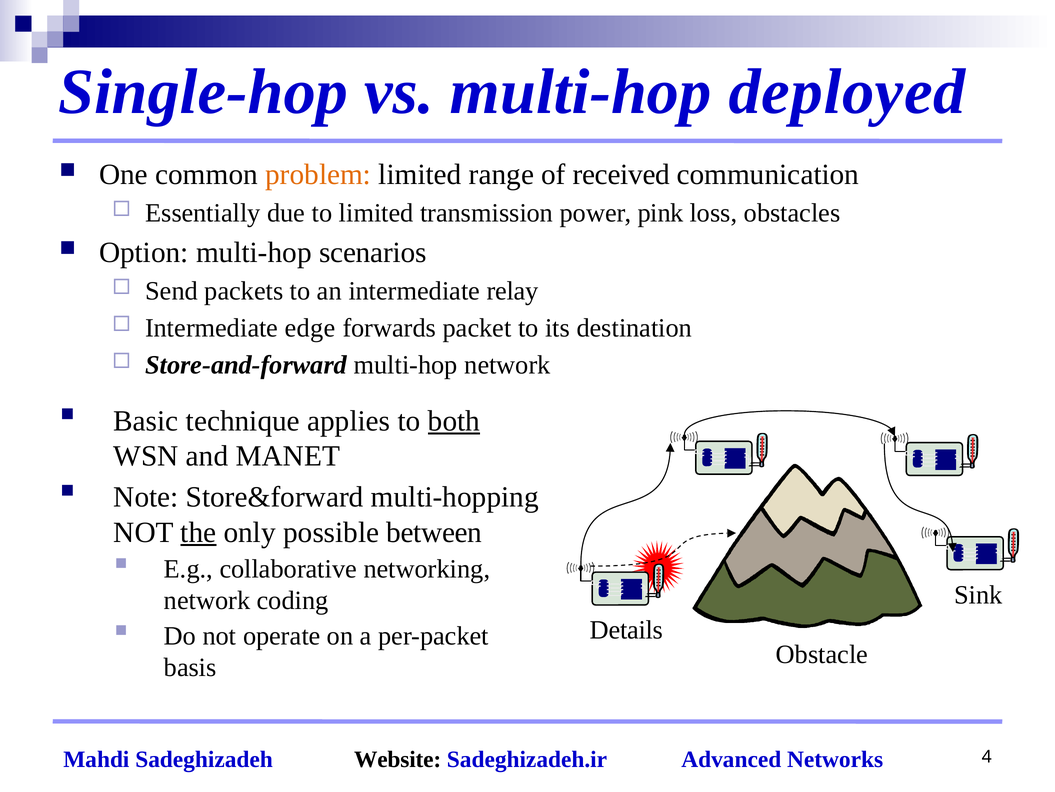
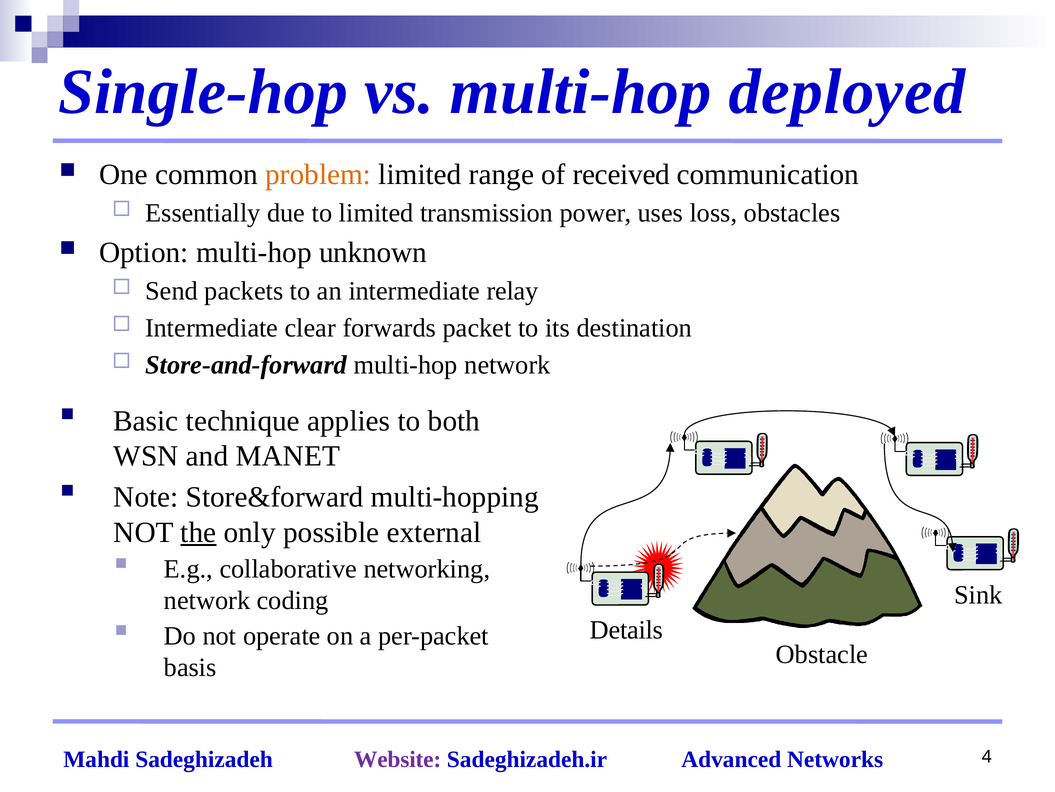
pink: pink -> uses
scenarios: scenarios -> unknown
edge: edge -> clear
both underline: present -> none
between: between -> external
Website colour: black -> purple
